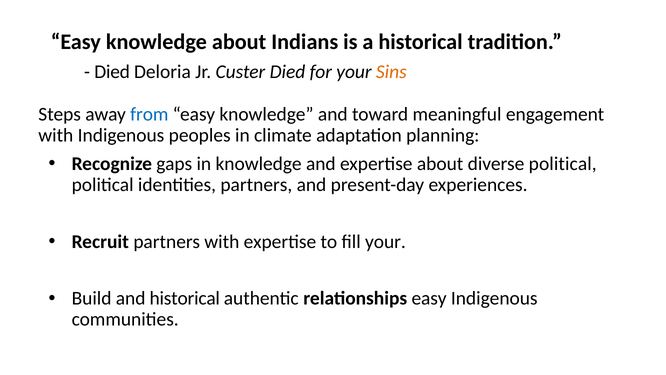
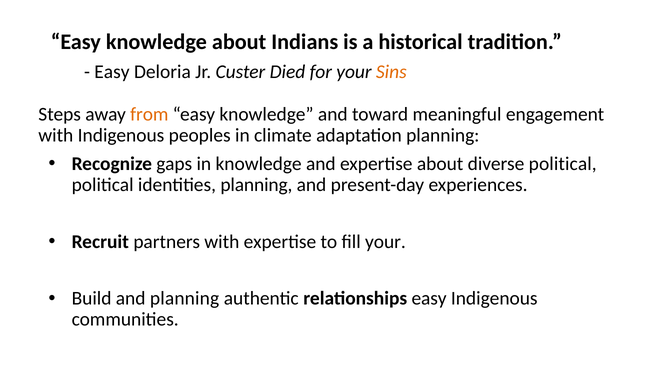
Died at (112, 72): Died -> Easy
from colour: blue -> orange
identities partners: partners -> planning
and historical: historical -> planning
